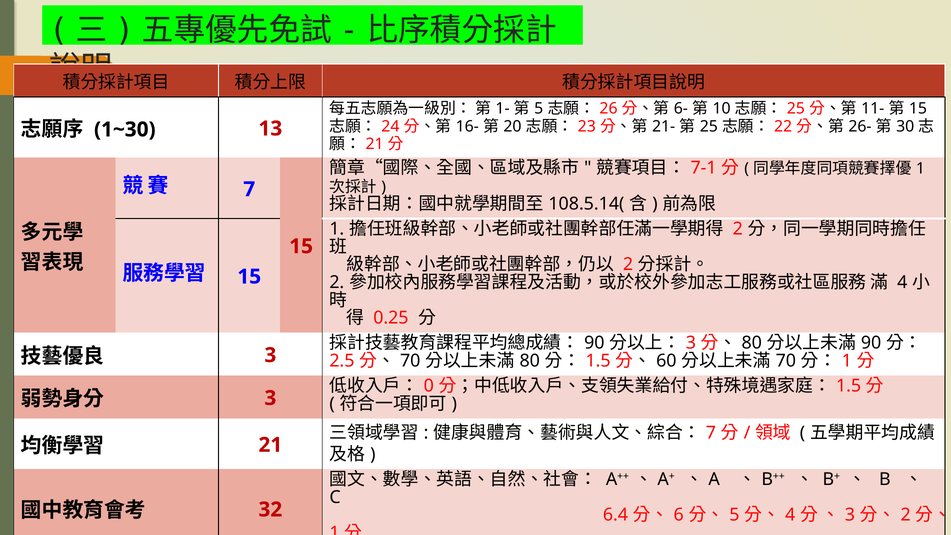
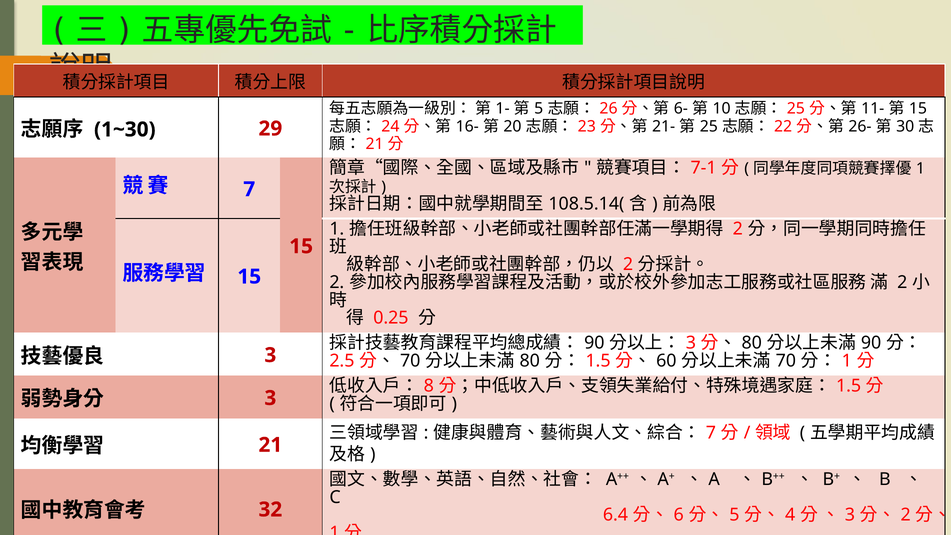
13: 13 -> 29
4 at (902, 282): 4 -> 2
0: 0 -> 8
